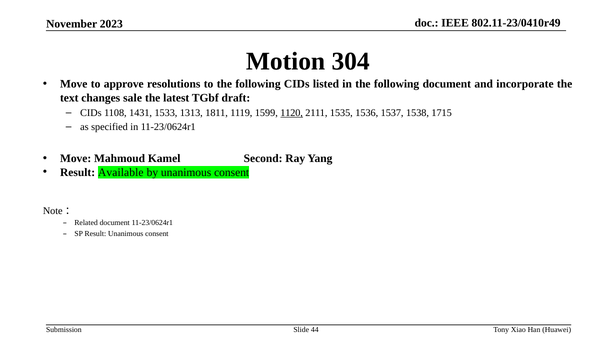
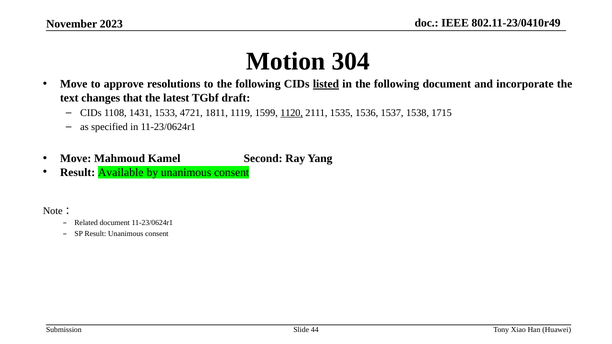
listed underline: none -> present
sale: sale -> that
1313: 1313 -> 4721
